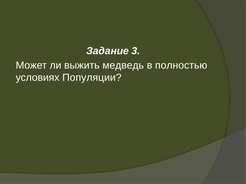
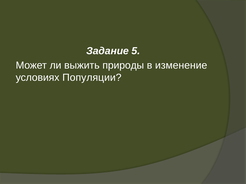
3: 3 -> 5
медведь: медведь -> природы
полностью: полностью -> изменение
